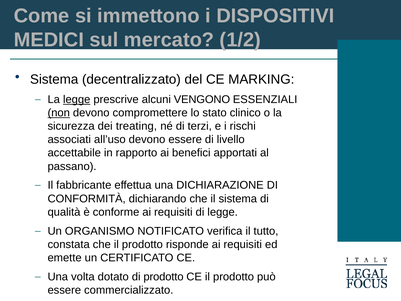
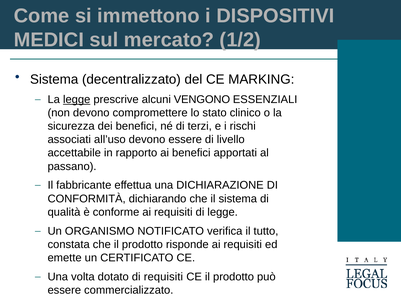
non underline: present -> none
dei treating: treating -> benefici
di prodotto: prodotto -> requisiti
